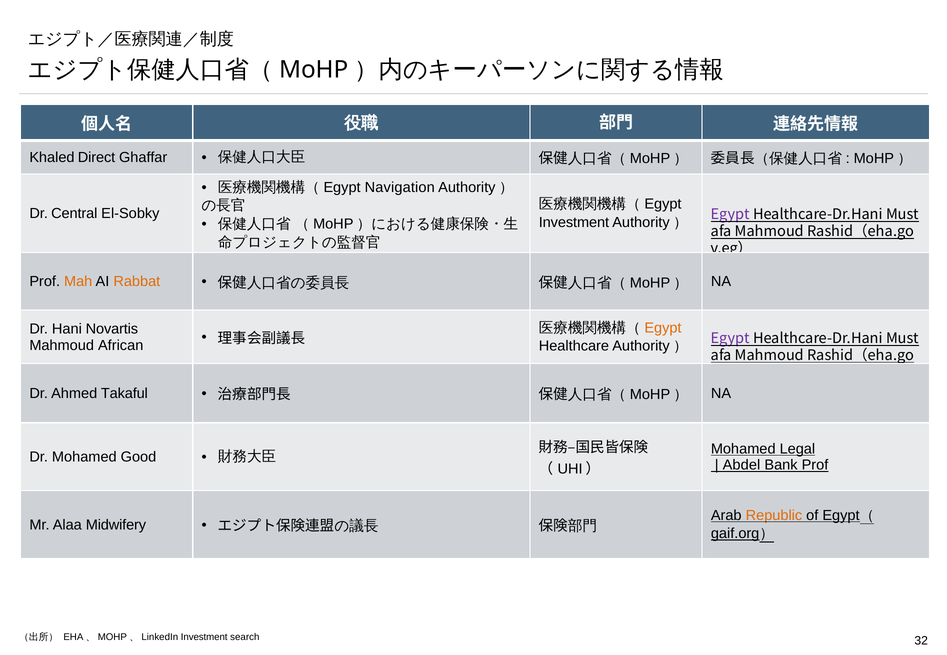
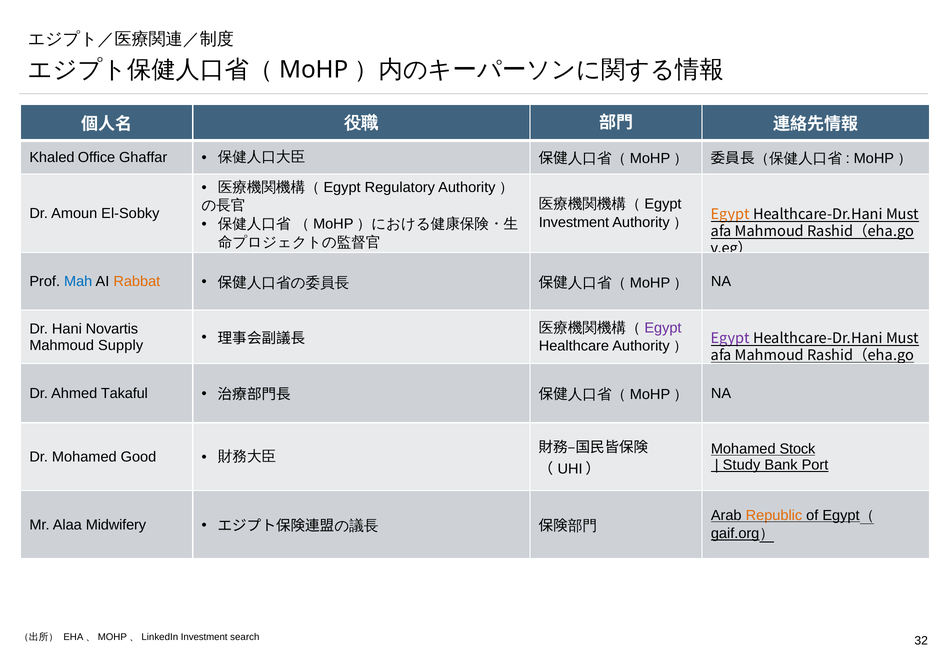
Direct: Direct -> Office
Navigation: Navigation -> Regulatory
Central: Central -> Amoun
Egypt at (730, 215) colour: purple -> orange
Mah colour: orange -> blue
Egypt at (663, 328) colour: orange -> purple
African: African -> Supply
Legal: Legal -> Stock
Abdel: Abdel -> Study
Bank Prof: Prof -> Port
